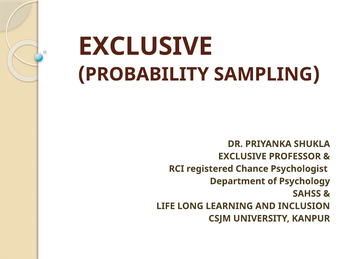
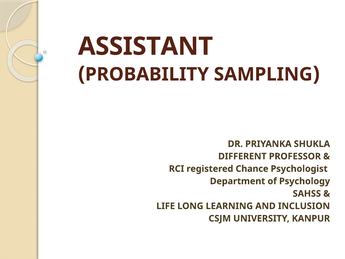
EXCLUSIVE at (145, 46): EXCLUSIVE -> ASSISTANT
EXCLUSIVE at (242, 156): EXCLUSIVE -> DIFFERENT
